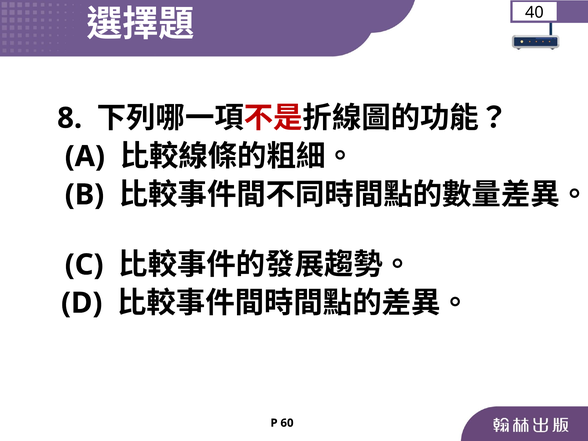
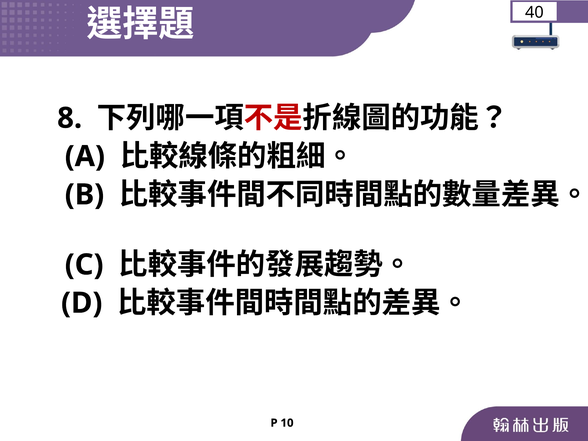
60: 60 -> 10
